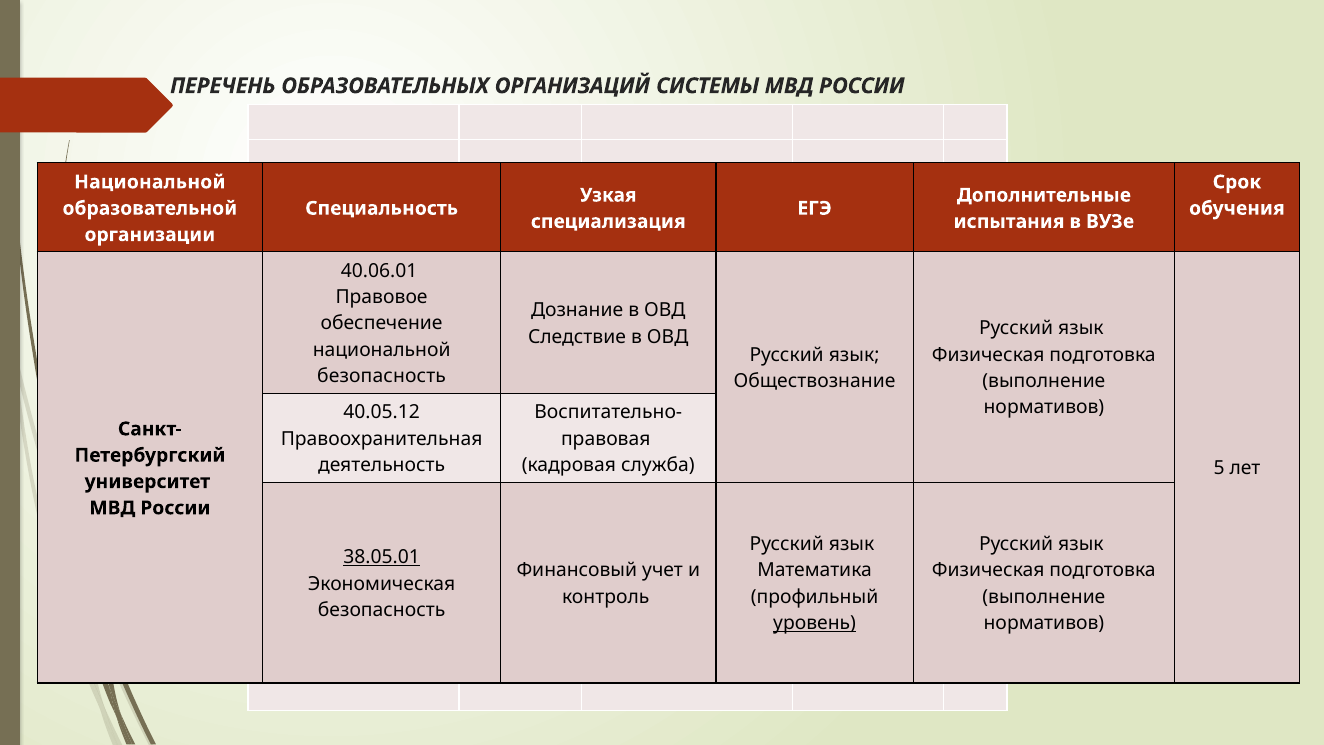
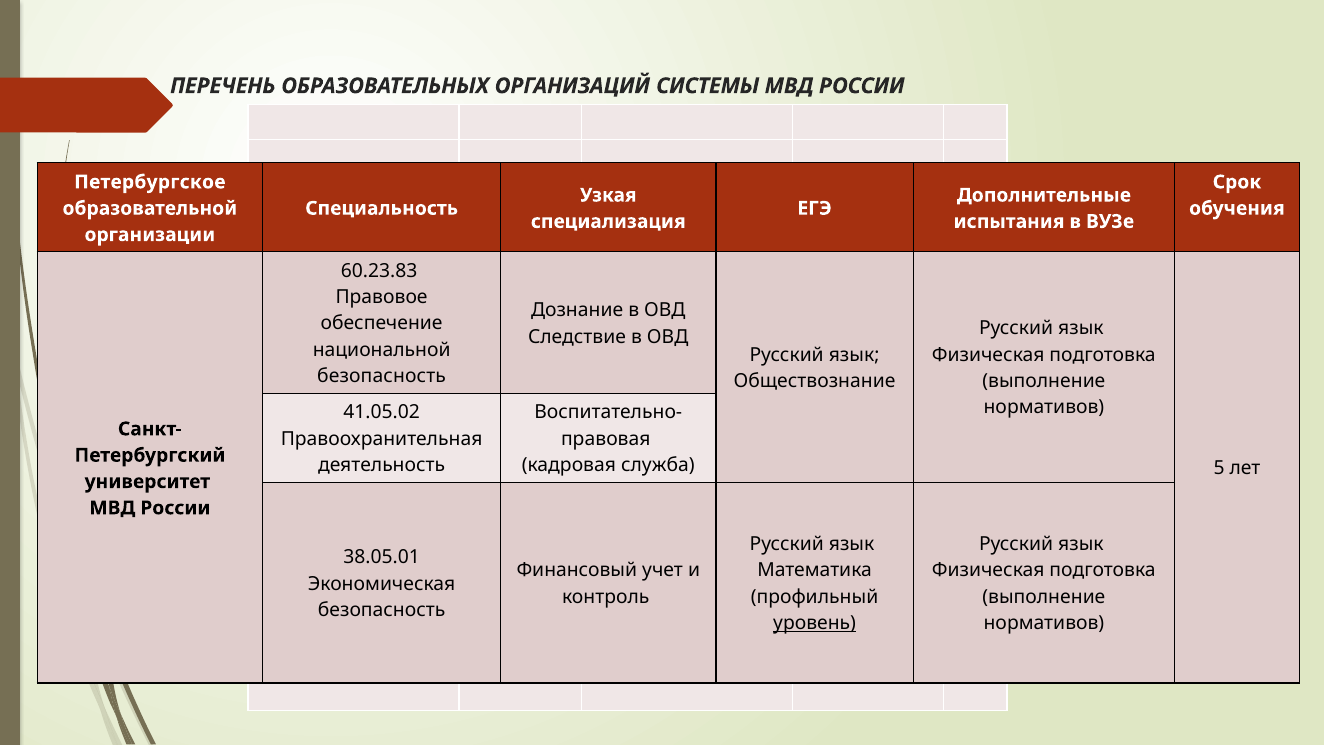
Национальной at (150, 182): Национальной -> Петербургское
40.06.01: 40.06.01 -> 60.23.83
40.05.12: 40.05.12 -> 41.05.02
38.05.01 underline: present -> none
